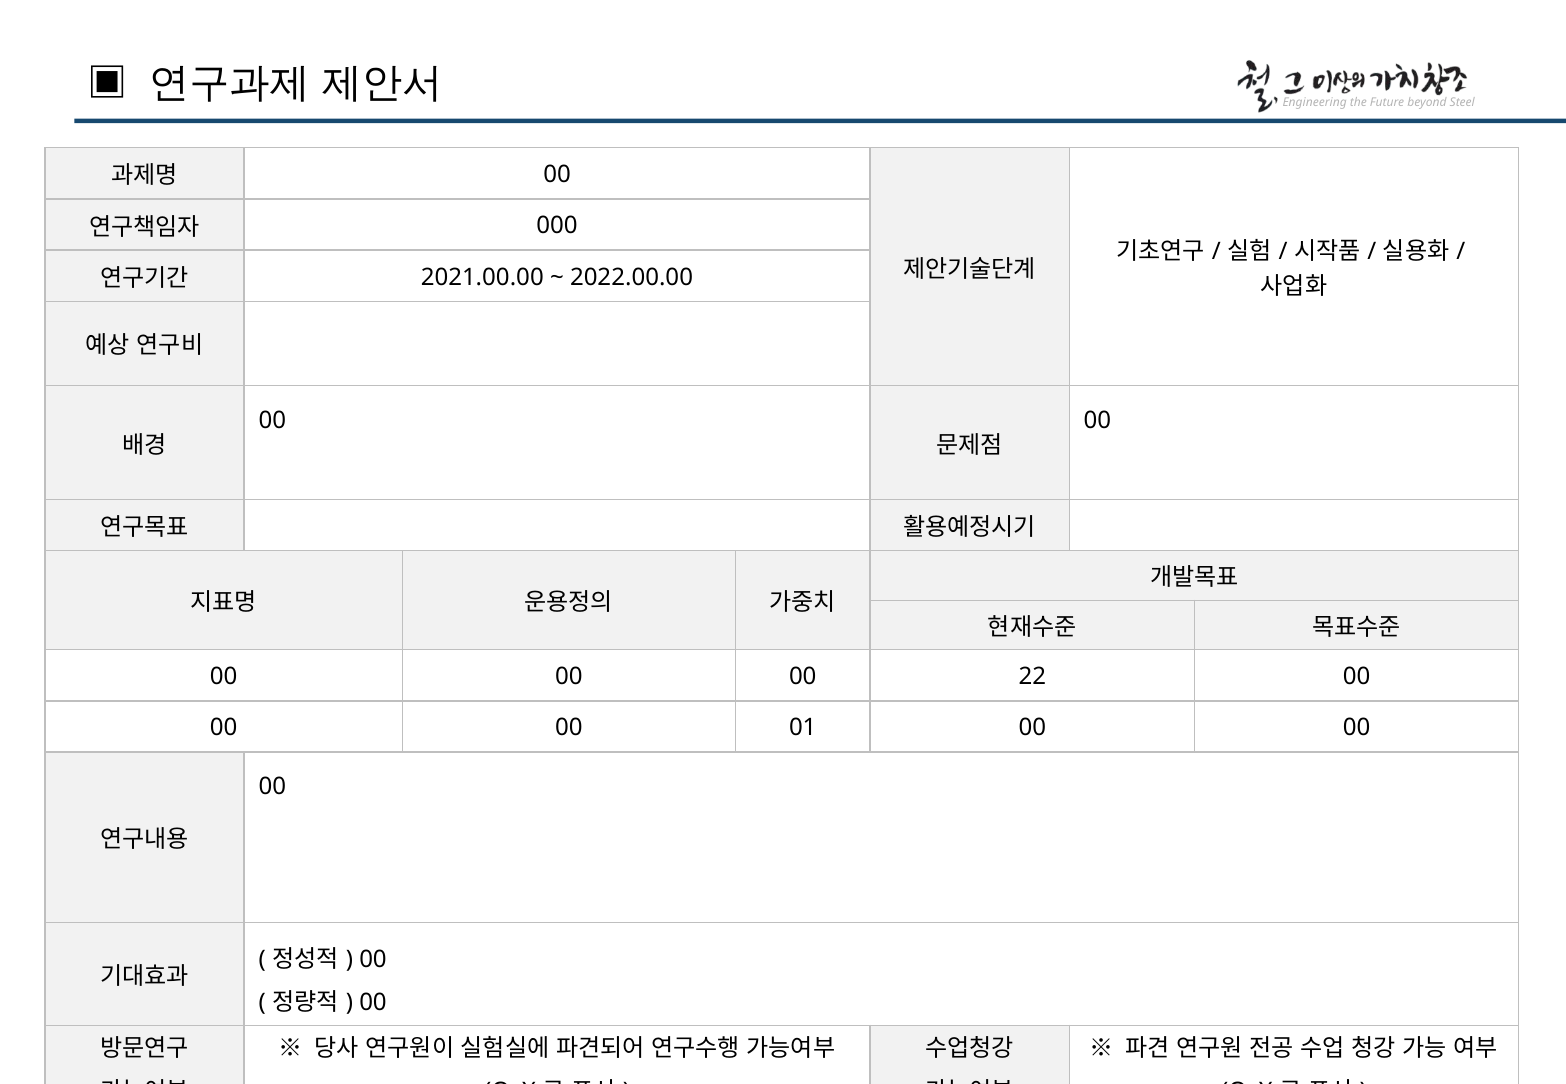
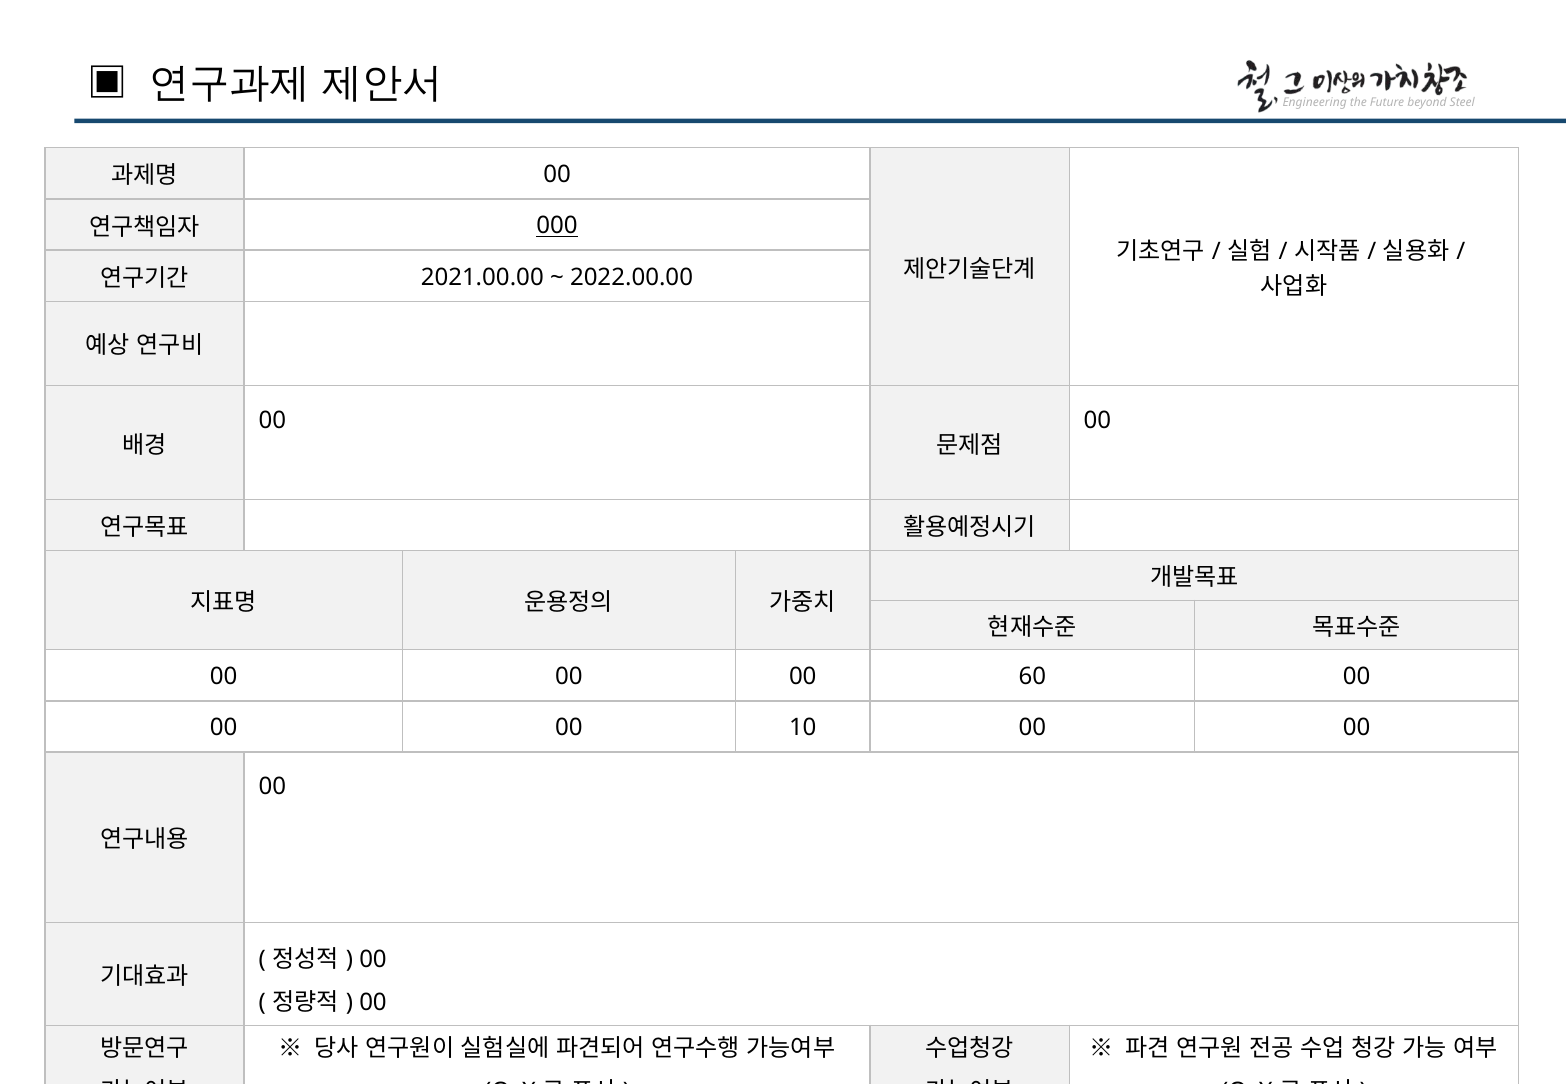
000 underline: none -> present
22: 22 -> 60
01: 01 -> 10
